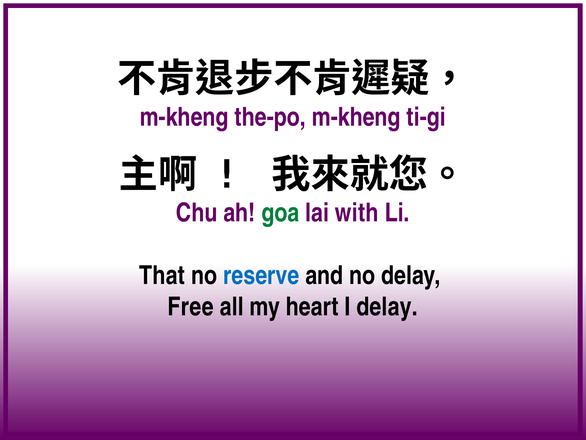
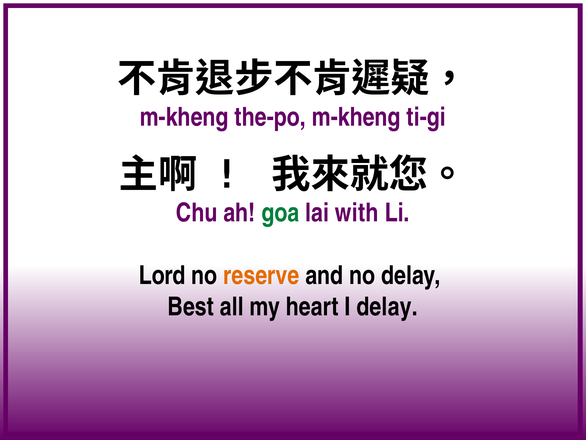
That: That -> Lord
reserve colour: blue -> orange
Free: Free -> Best
